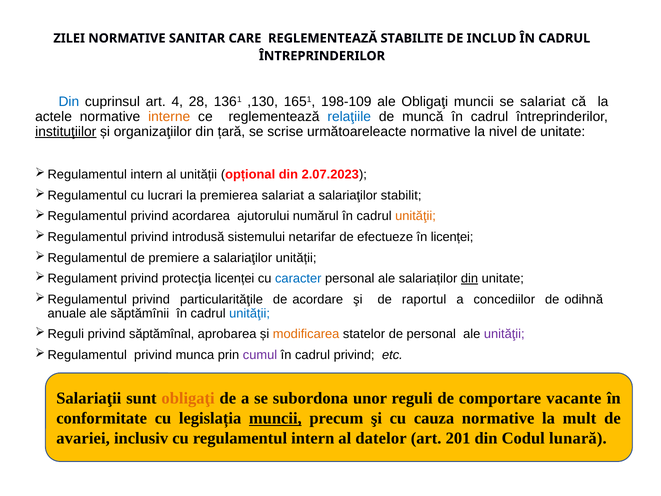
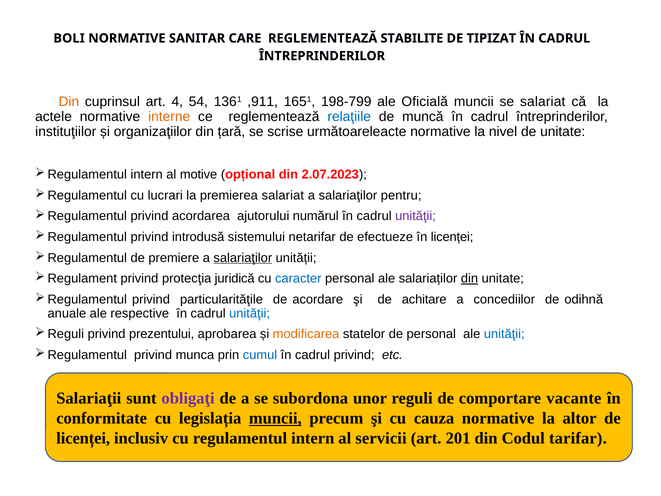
ZILEI: ZILEI -> BOLI
INCLUD: INCLUD -> TIPIZAT
Din at (69, 102) colour: blue -> orange
28: 28 -> 54
,130: ,130 -> ,911
198-109: 198-109 -> 198-799
ale Obligaţi: Obligaţi -> Oficială
instituţiilor underline: present -> none
al unității: unității -> motive
stabilit: stabilit -> pentru
unităţii at (416, 216) colour: orange -> purple
salariaţilor at (243, 258) underline: none -> present
protecţia licenței: licenței -> juridică
raportul: raportul -> achitare
săptămînii: săptămînii -> respective
săptămînal: săptămînal -> prezentului
unităţii at (504, 334) colour: purple -> blue
cumul colour: purple -> blue
obligaţi at (188, 398) colour: orange -> purple
mult: mult -> altor
avariei at (83, 438): avariei -> licenței
datelor: datelor -> servicii
lunară: lunară -> tarifar
